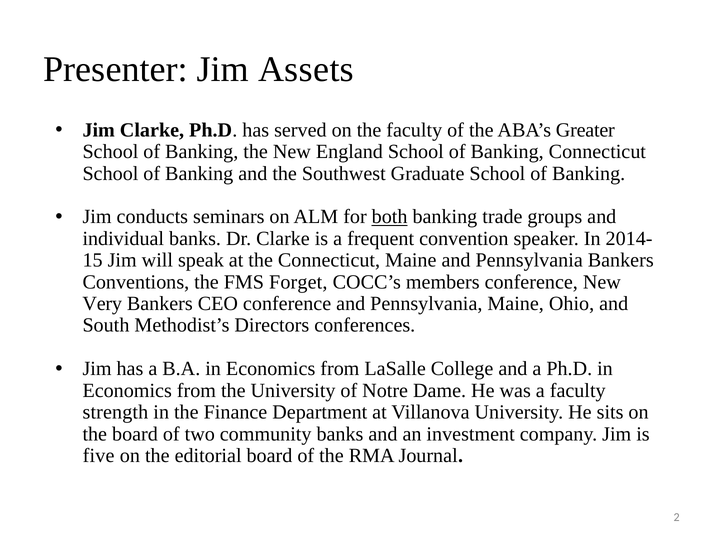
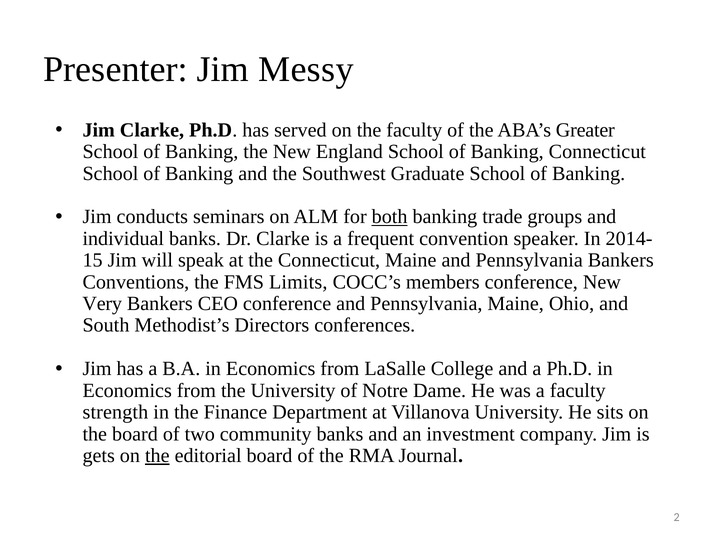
Assets: Assets -> Messy
Forget: Forget -> Limits
five: five -> gets
the at (157, 456) underline: none -> present
